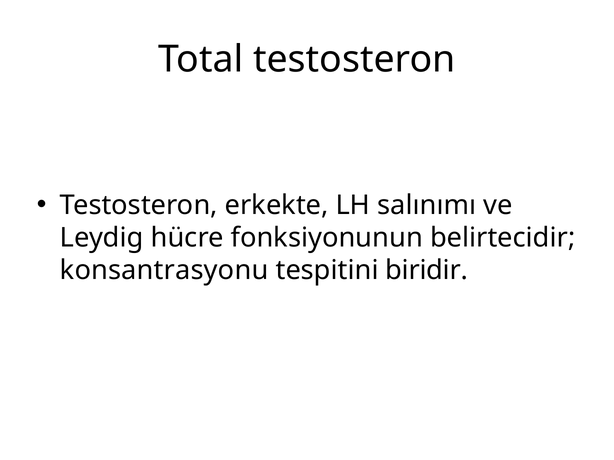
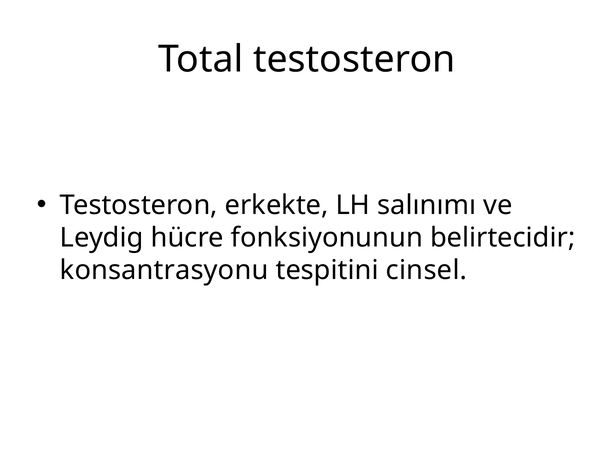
biridir: biridir -> cinsel
